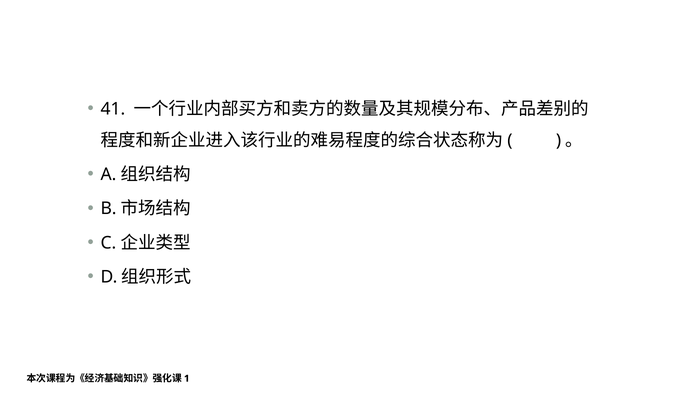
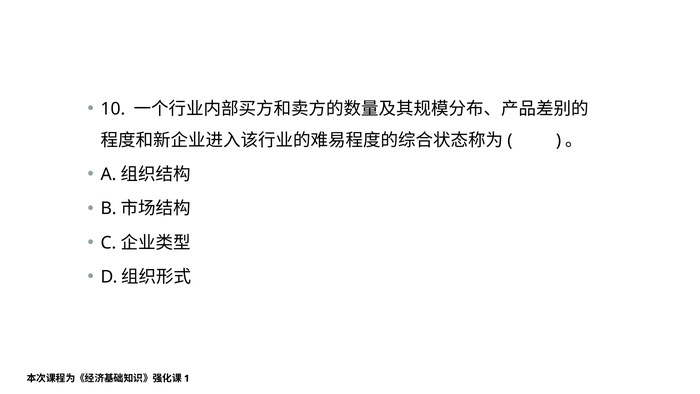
41: 41 -> 10
